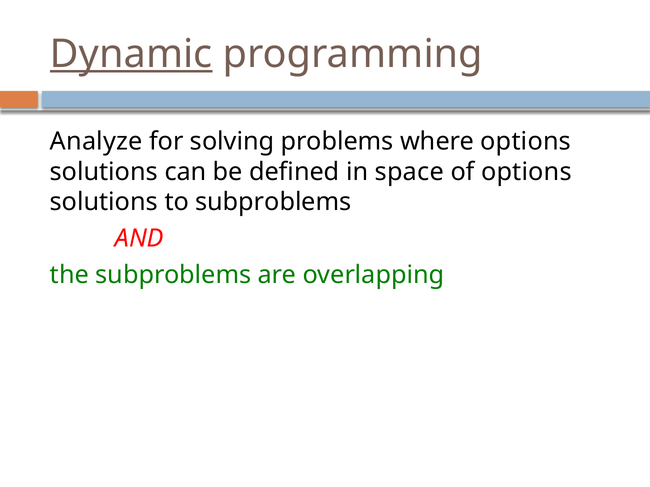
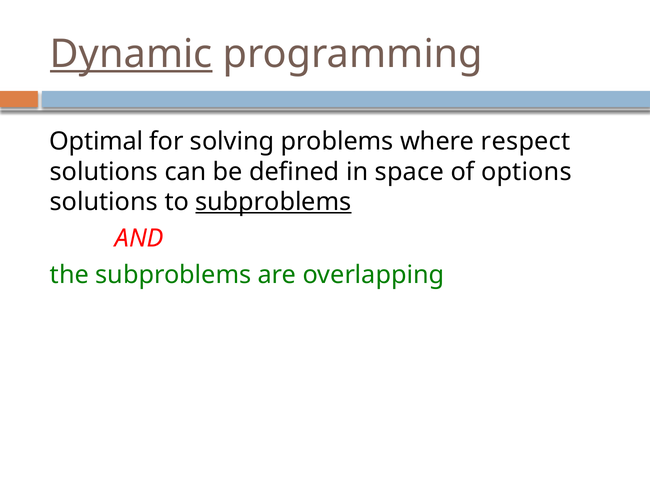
Analyze: Analyze -> Optimal
where options: options -> respect
subproblems at (273, 202) underline: none -> present
